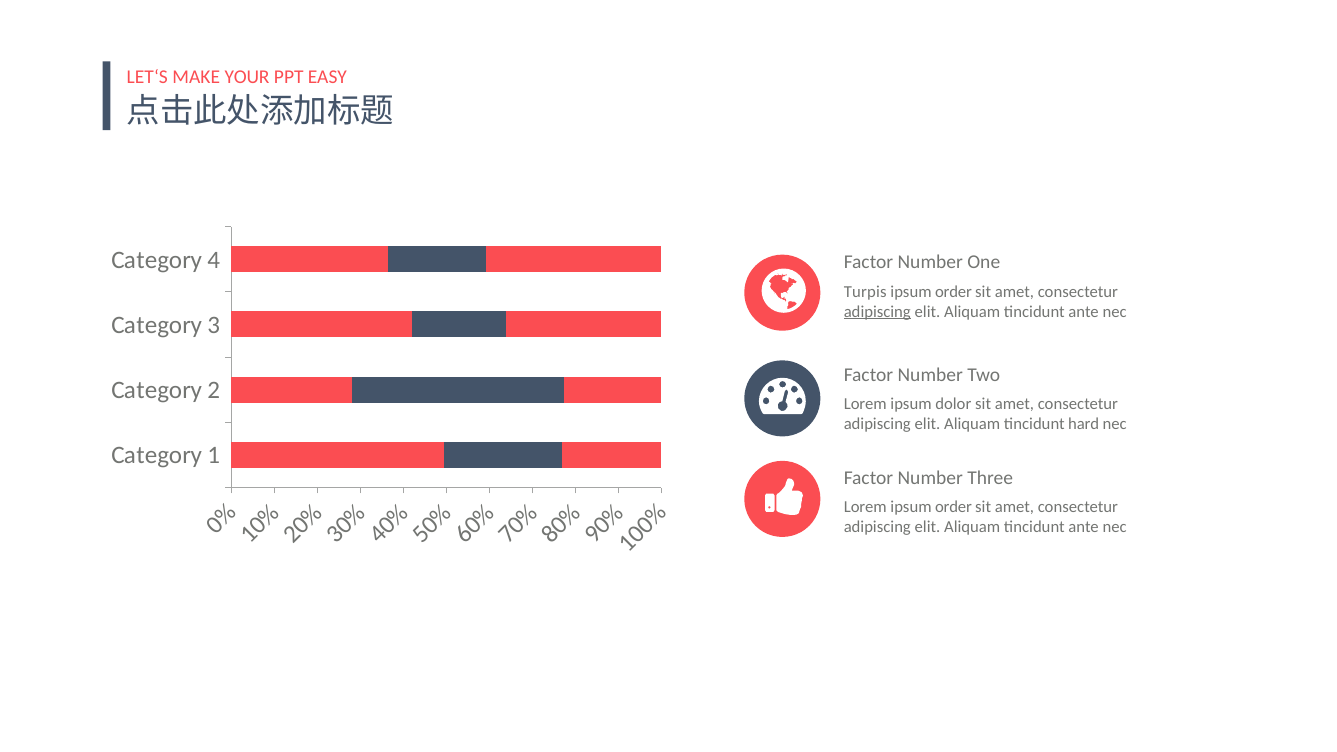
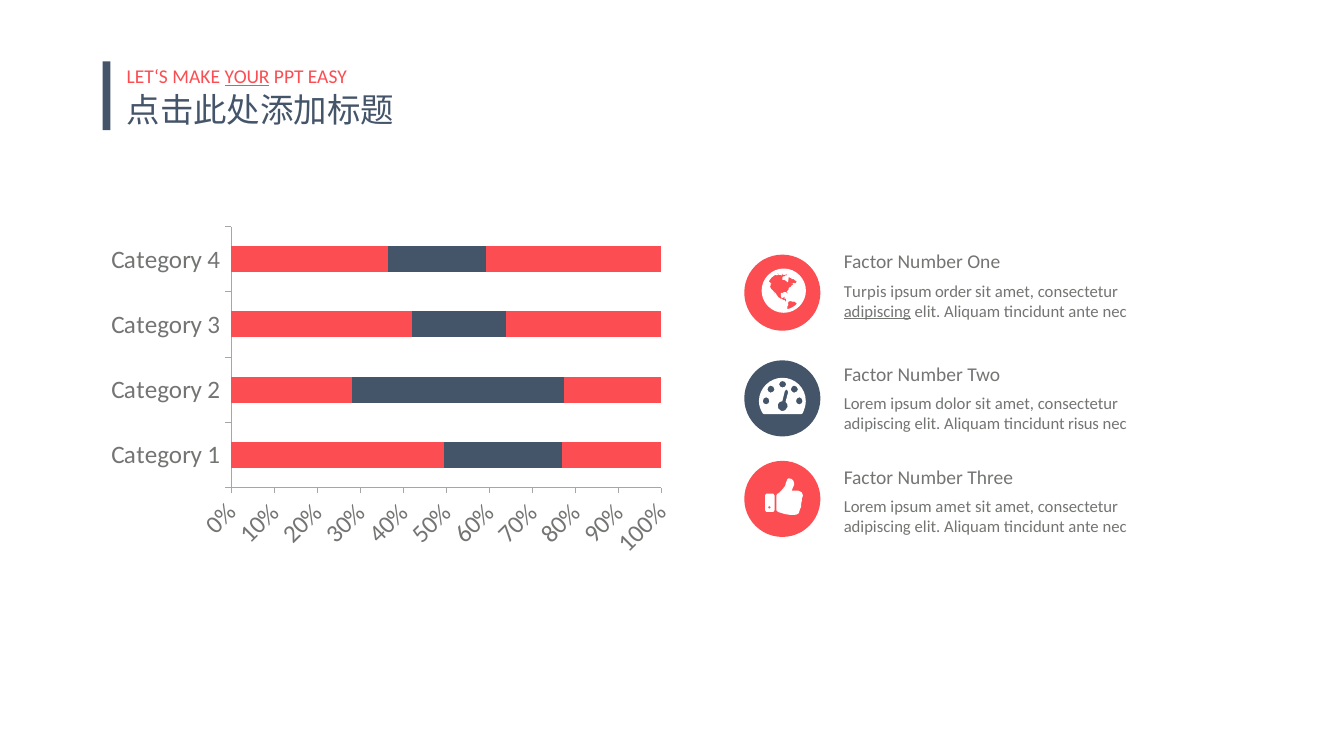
YOUR underline: none -> present
hard: hard -> risus
Lorem ipsum order: order -> amet
